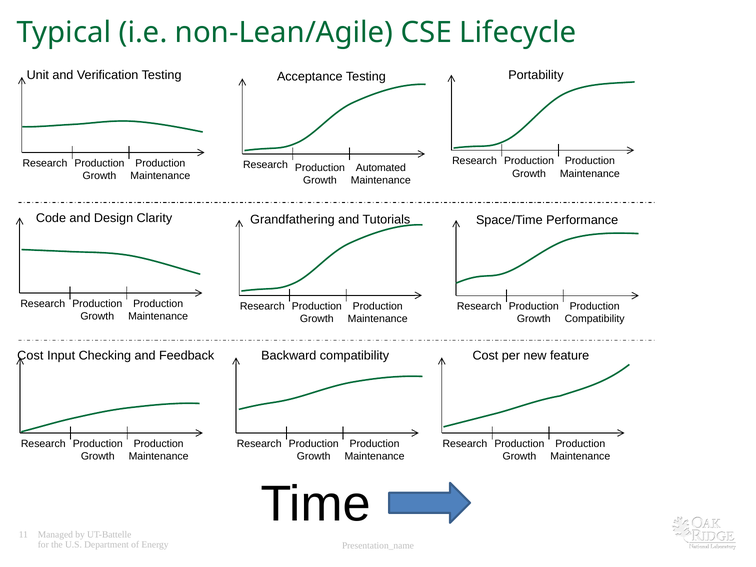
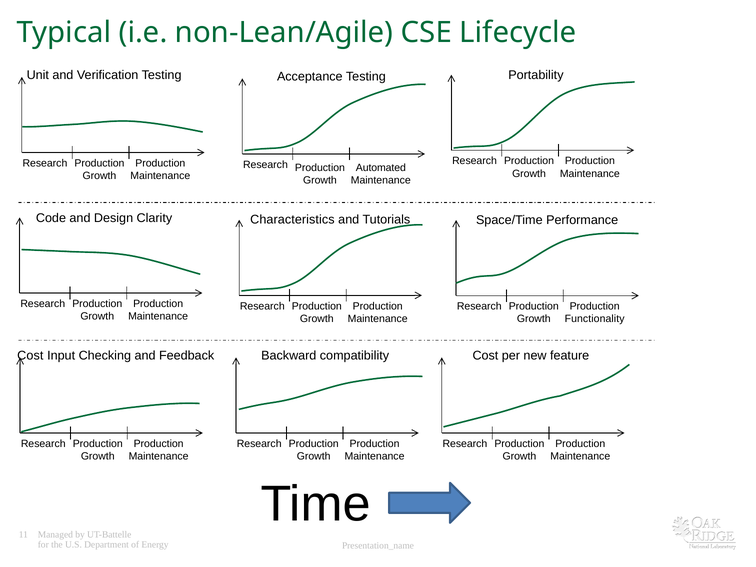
Grandfathering: Grandfathering -> Characteristics
Compatibility at (595, 319): Compatibility -> Functionality
